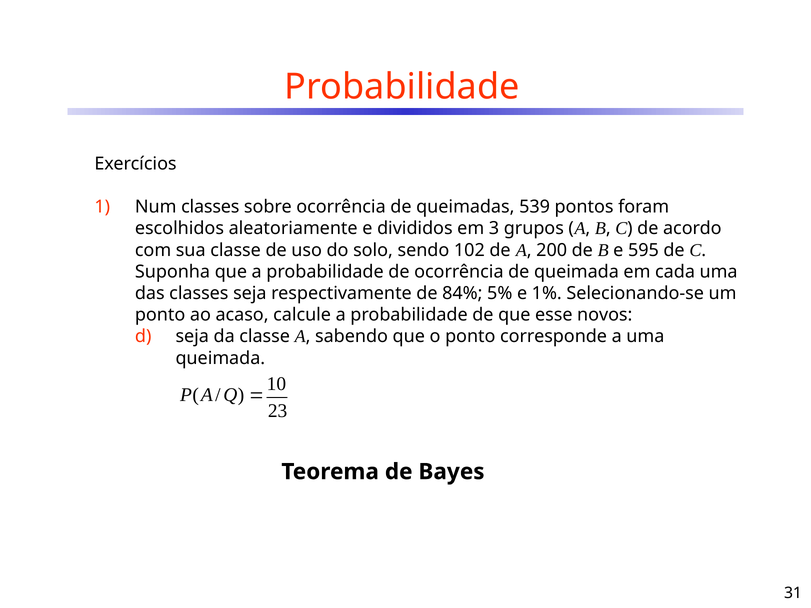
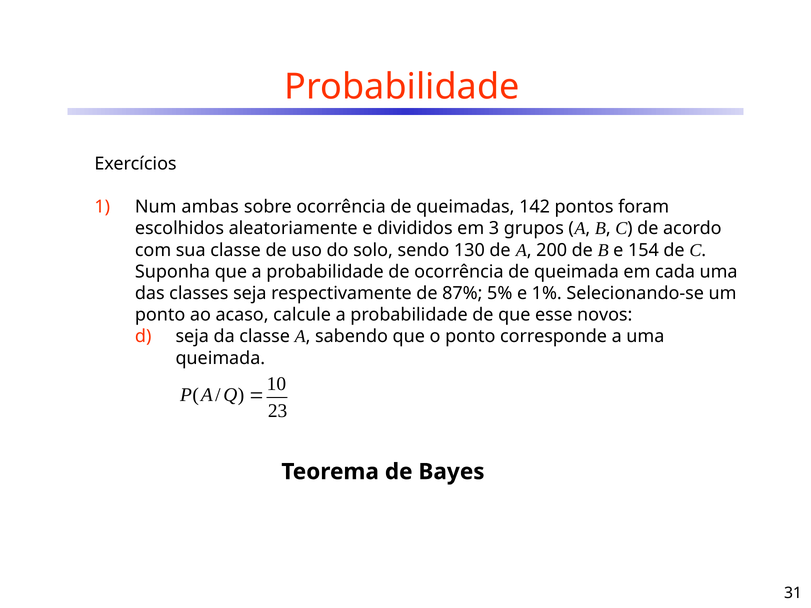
Num classes: classes -> ambas
539: 539 -> 142
102: 102 -> 130
595: 595 -> 154
84%: 84% -> 87%
